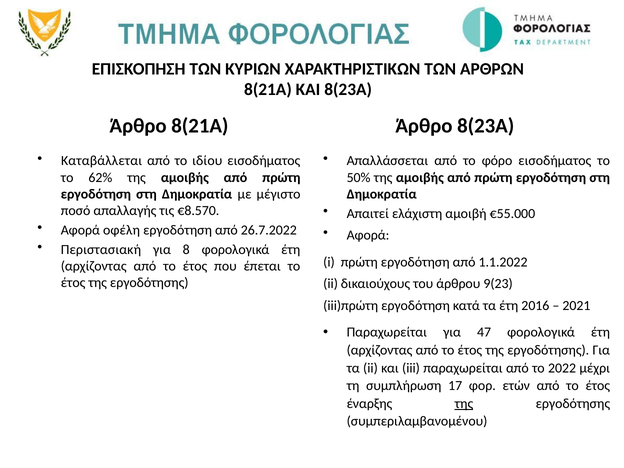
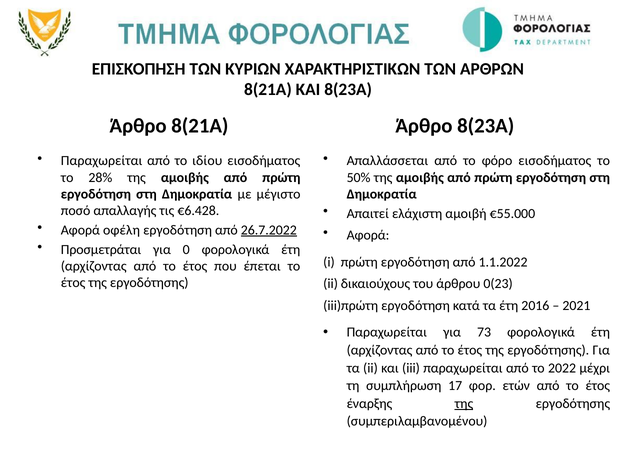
Καταβάλλεται at (102, 161): Καταβάλλεται -> Παραχωρείται
62%: 62% -> 28%
€8.570: €8.570 -> €6.428
26.7.2022 underline: none -> present
Περιστασιακή: Περιστασιακή -> Προσμετράται
8: 8 -> 0
9(23: 9(23 -> 0(23
47: 47 -> 73
